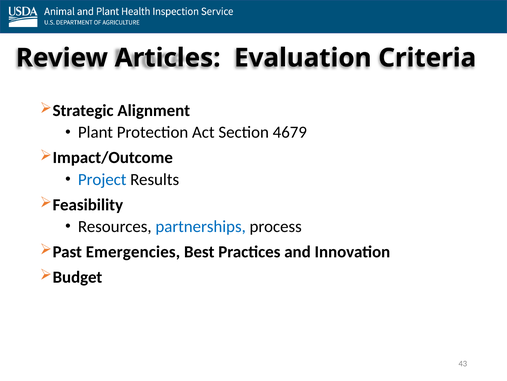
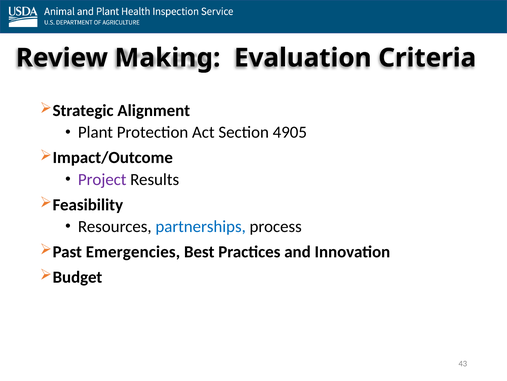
Articles: Articles -> Making
4679: 4679 -> 4905
Project colour: blue -> purple
